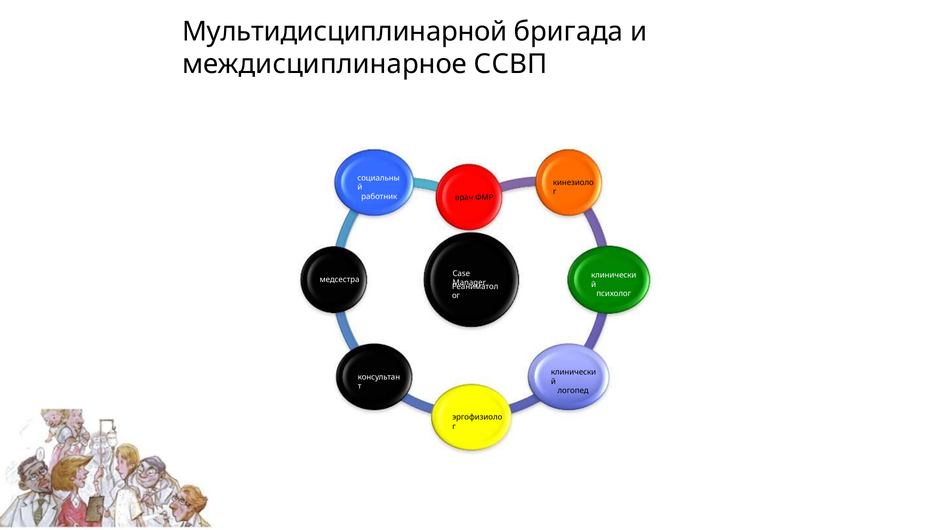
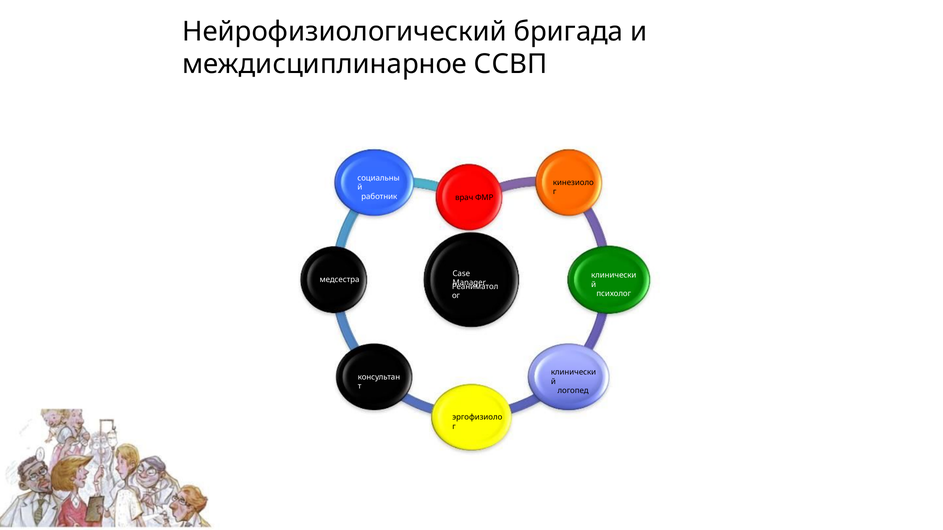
Мультидисциплинарной: Мультидисциплинарной -> Нейрофизиологический
